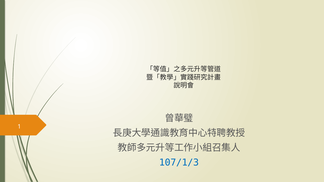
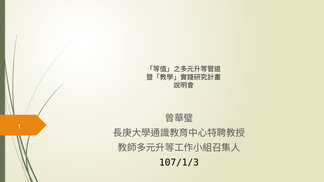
107/1/3 colour: blue -> black
